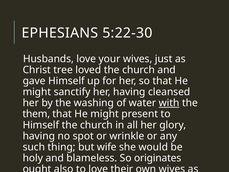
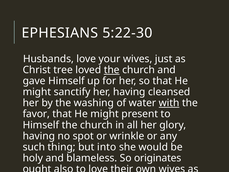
the at (112, 70) underline: none -> present
them: them -> favor
wife: wife -> into
